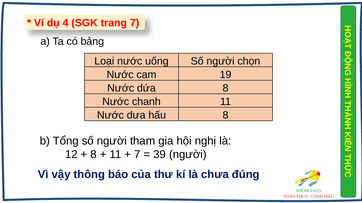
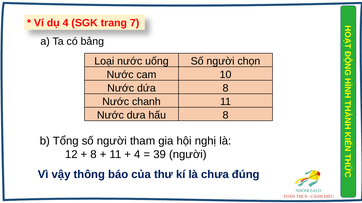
19: 19 -> 10
7 at (137, 155): 7 -> 4
